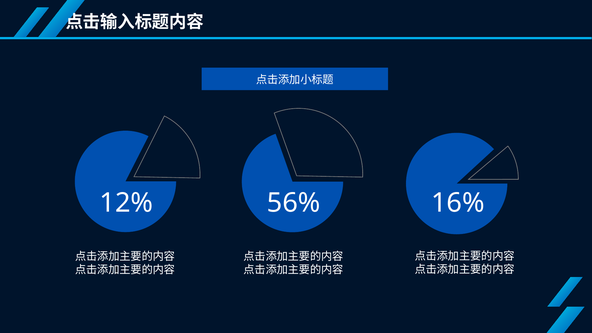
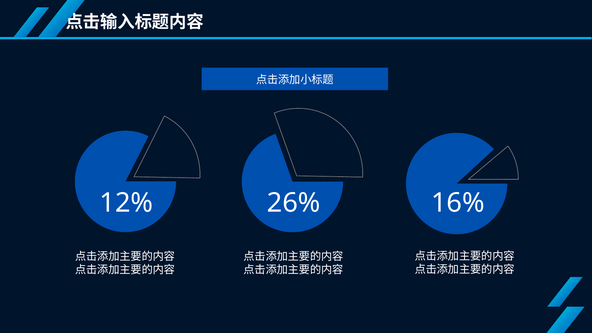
56%: 56% -> 26%
